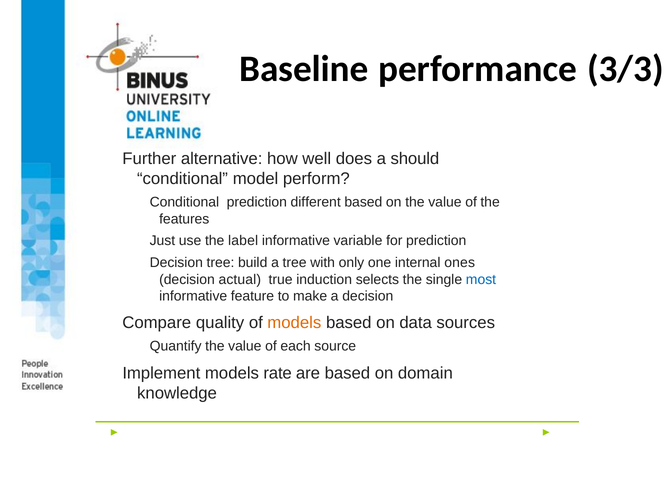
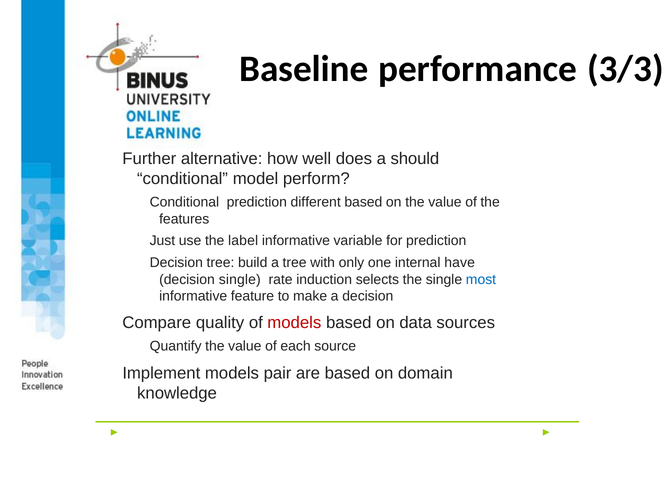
ones: ones -> have
decision actual: actual -> single
true: true -> rate
models at (294, 322) colour: orange -> red
rate: rate -> pair
